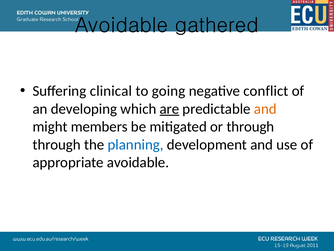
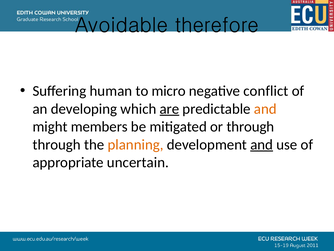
gathered: gathered -> therefore
clinical: clinical -> human
going: going -> micro
planning colour: blue -> orange
and at (262, 144) underline: none -> present
appropriate avoidable: avoidable -> uncertain
